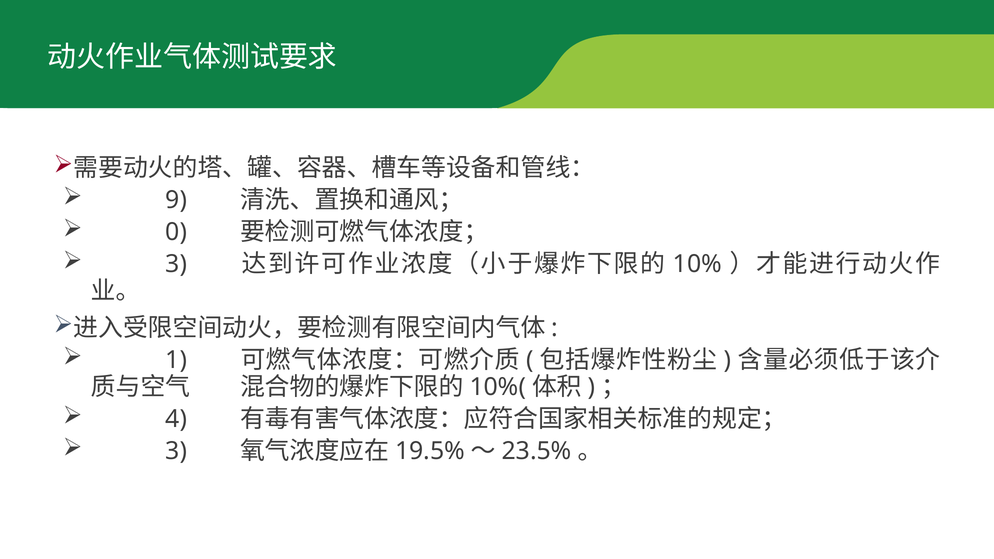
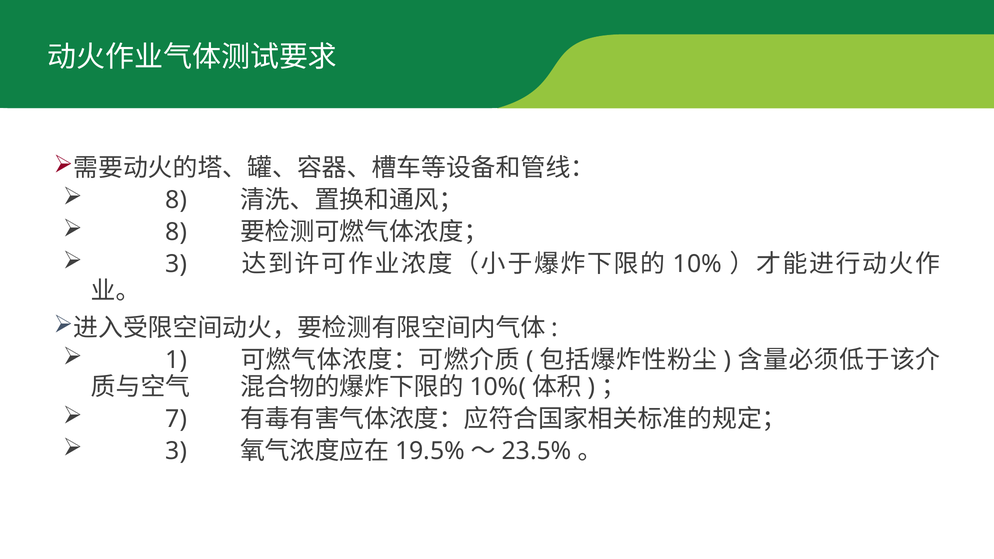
9 at (176, 200): 9 -> 8
0 at (176, 232): 0 -> 8
4: 4 -> 7
